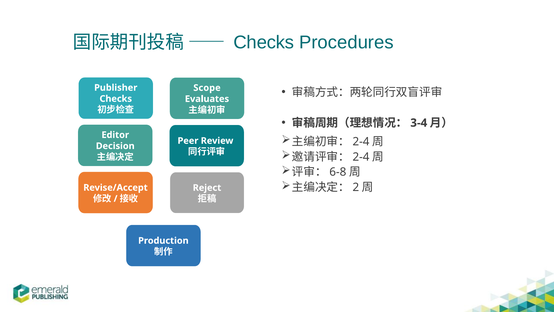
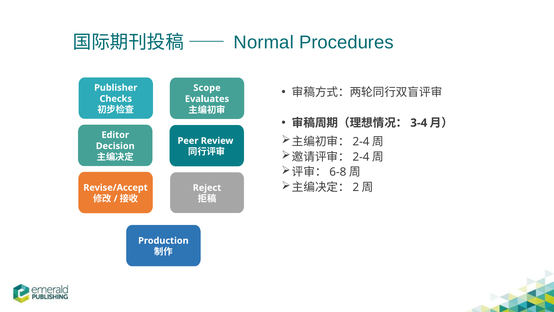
Checks at (264, 42): Checks -> Normal
